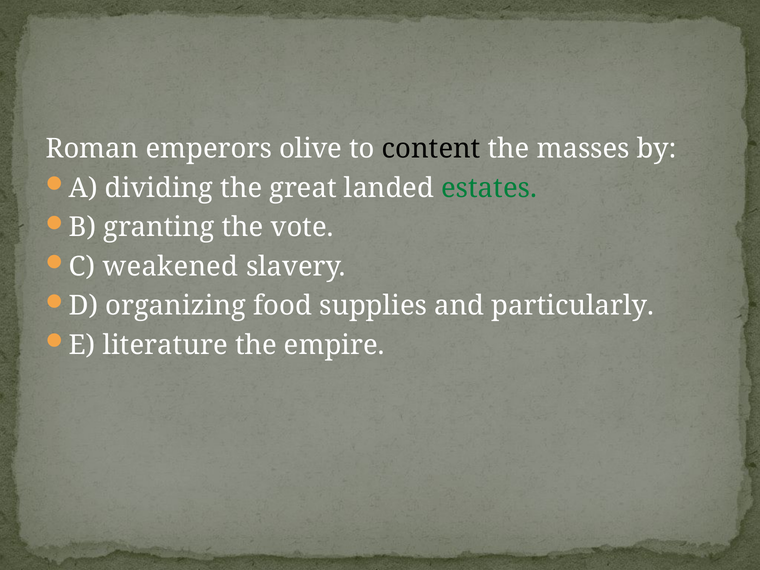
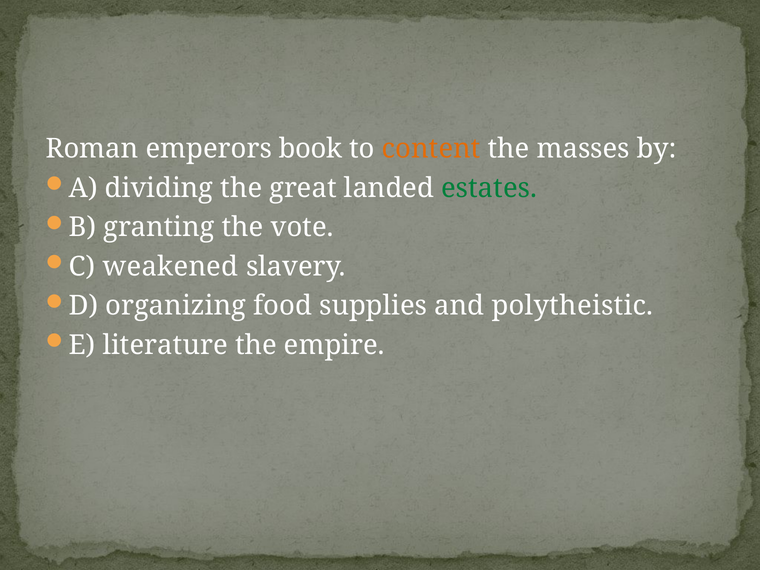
olive: olive -> book
content colour: black -> orange
particularly: particularly -> polytheistic
